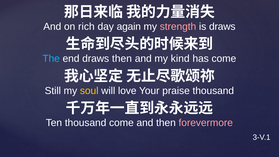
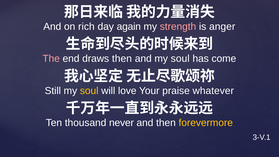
is draws: draws -> anger
The colour: light blue -> pink
and my kind: kind -> soul
praise thousand: thousand -> whatever
thousand come: come -> never
forevermore colour: pink -> yellow
